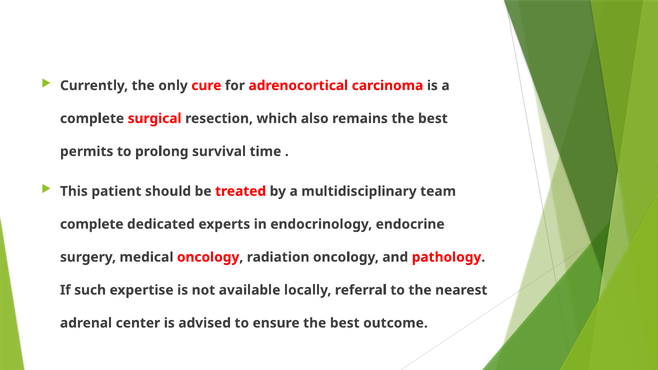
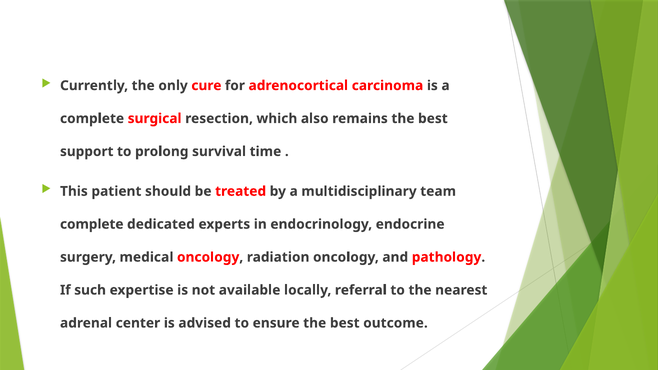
permits: permits -> support
